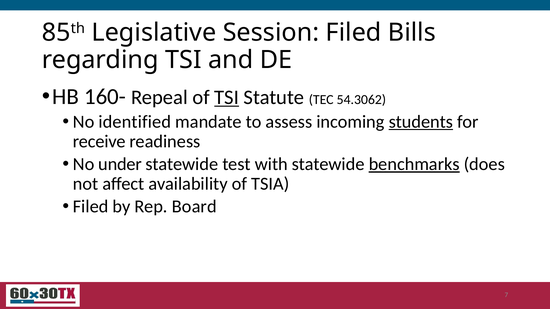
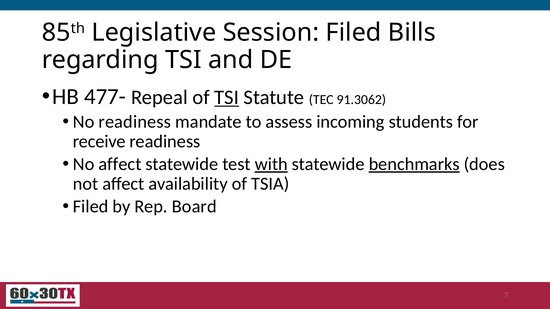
160-: 160- -> 477-
54.3062: 54.3062 -> 91.3062
No identified: identified -> readiness
students underline: present -> none
No under: under -> affect
with underline: none -> present
